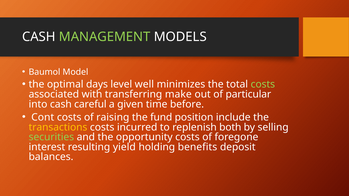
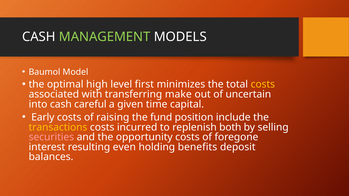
days: days -> high
well: well -> first
costs at (263, 85) colour: light green -> yellow
particular: particular -> uncertain
before: before -> capital
Cont: Cont -> Early
securities colour: light green -> pink
yield: yield -> even
